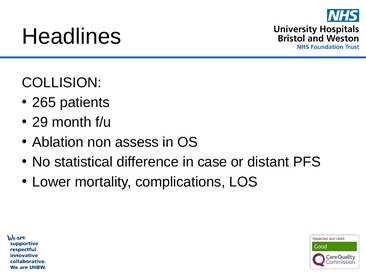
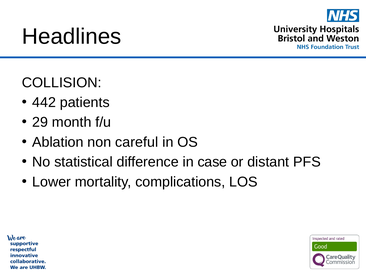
265: 265 -> 442
assess: assess -> careful
